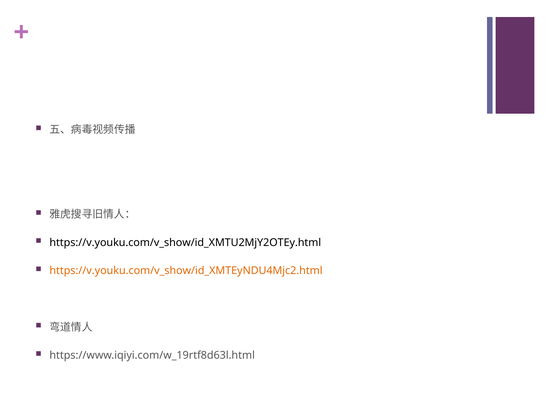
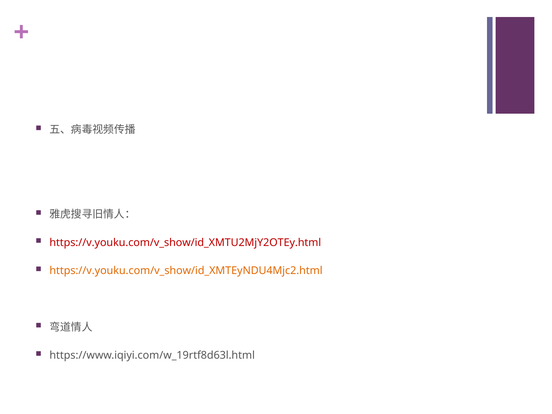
https://v.youku.com/v_show/id_XMTU2MjY2OTEy.html colour: black -> red
